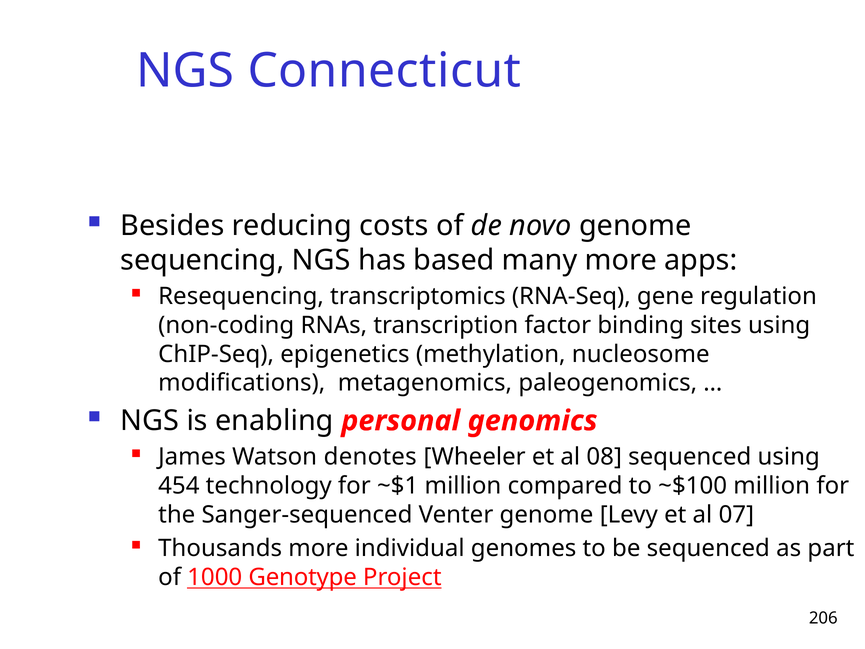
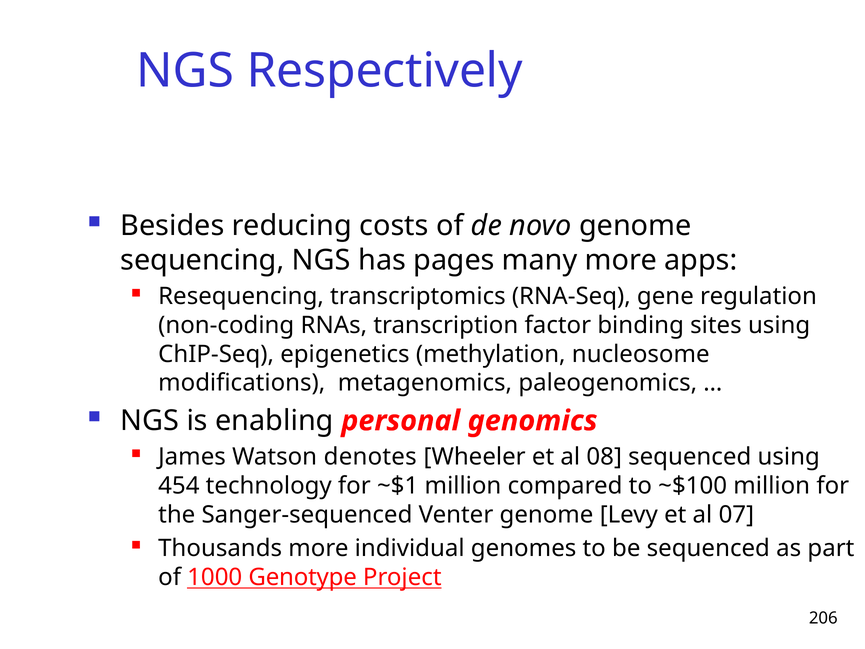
Connecticut: Connecticut -> Respectively
based: based -> pages
